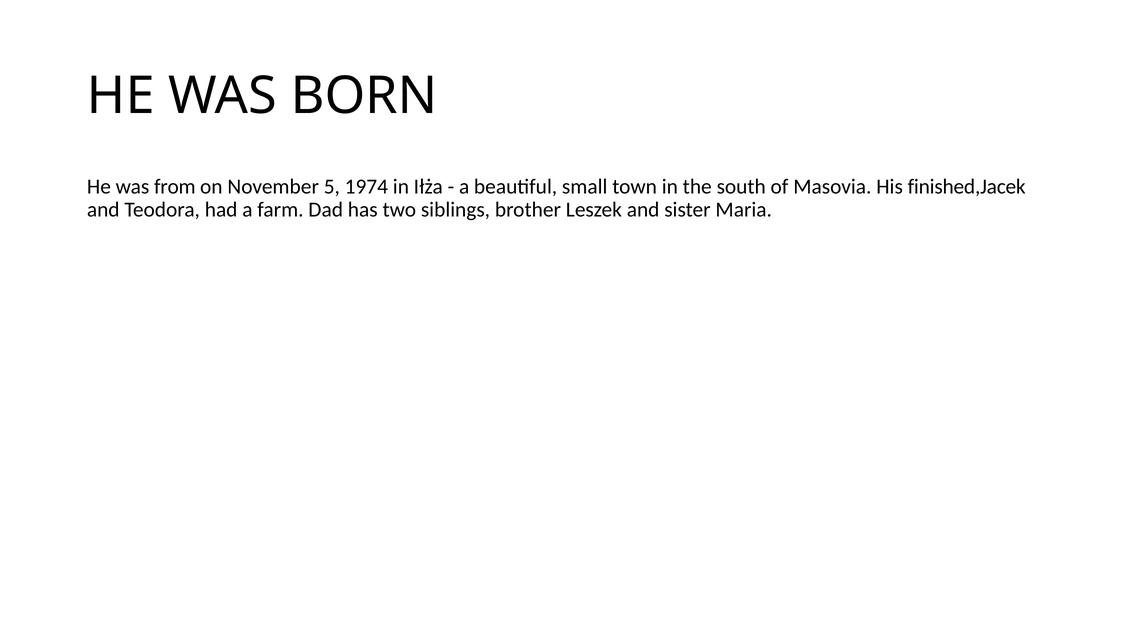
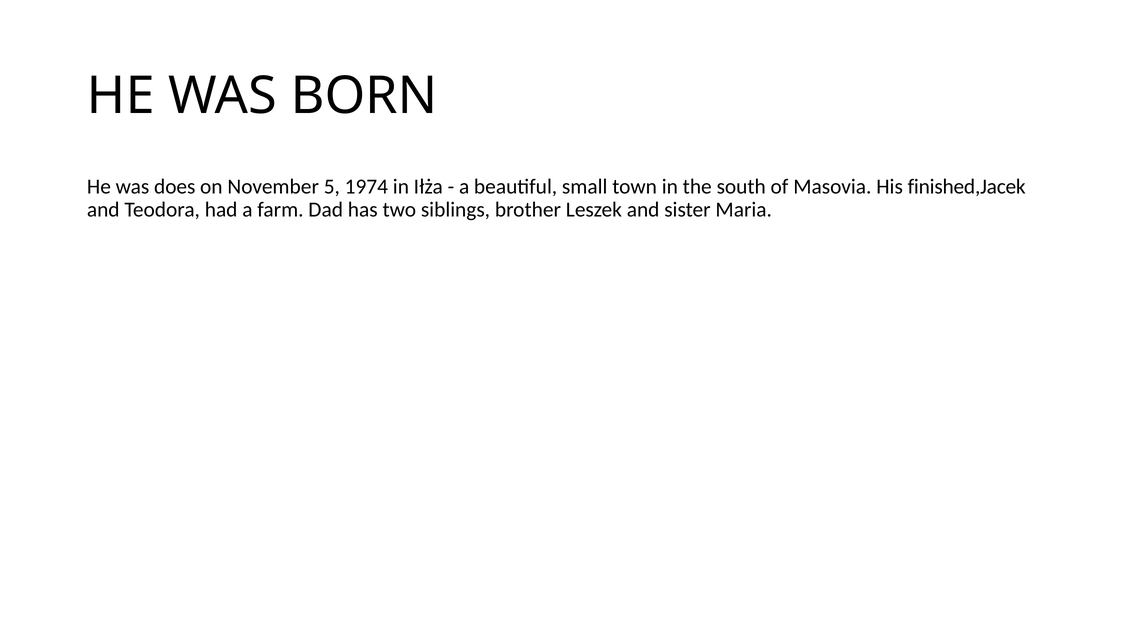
from: from -> does
